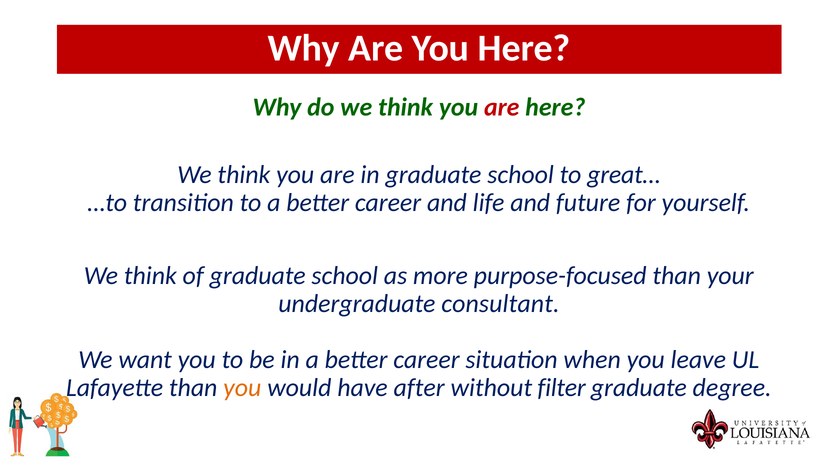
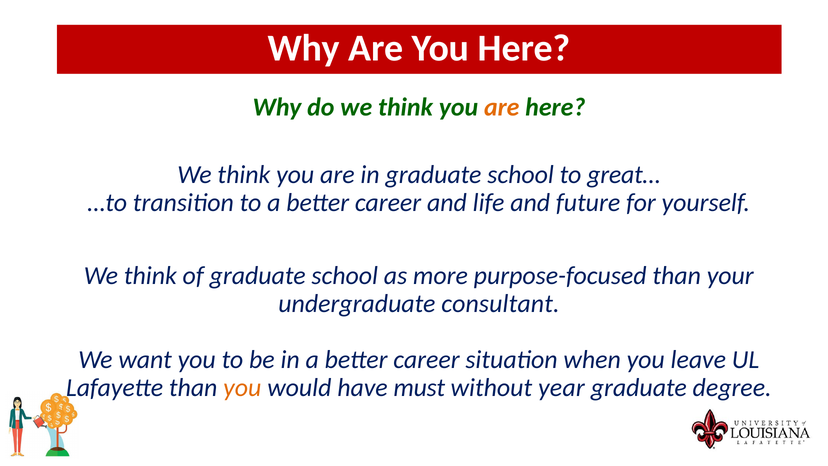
are at (502, 107) colour: red -> orange
after: after -> must
filter: filter -> year
